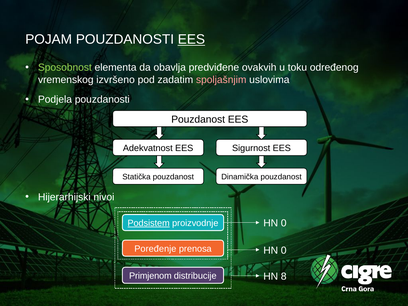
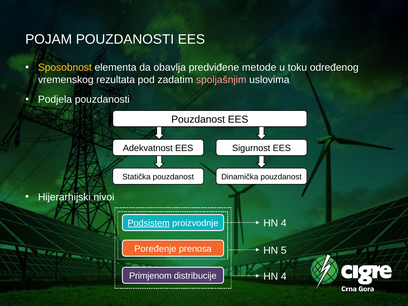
EES at (191, 39) underline: present -> none
Sposobnost colour: light green -> yellow
ovakvih: ovakvih -> metode
izvršeno: izvršeno -> rezultata
0 at (284, 223): 0 -> 4
0 at (284, 250): 0 -> 5
8 at (284, 276): 8 -> 4
